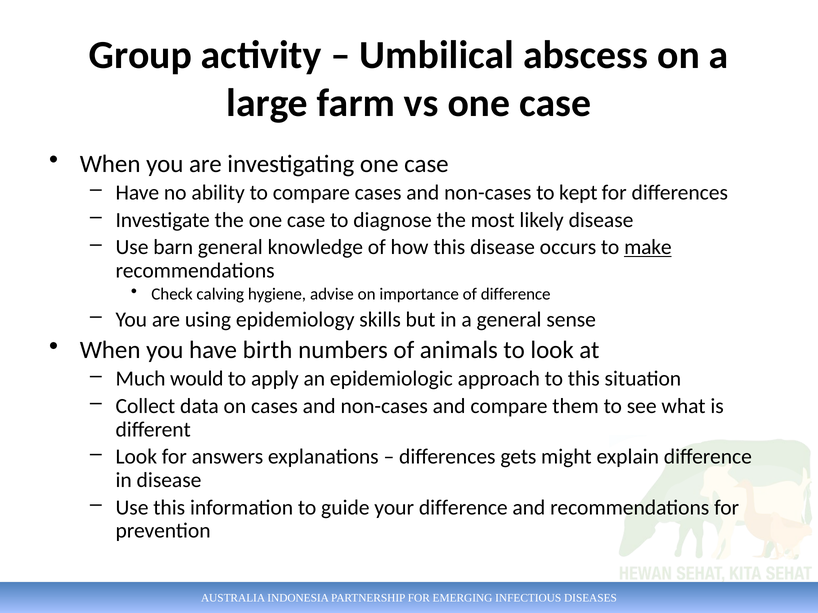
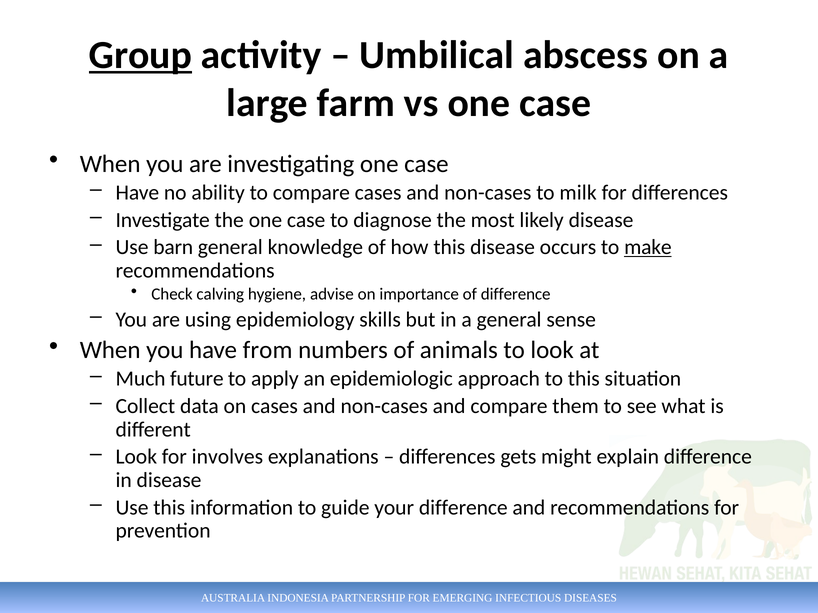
Group underline: none -> present
kept: kept -> milk
birth: birth -> from
would: would -> future
answers: answers -> involves
